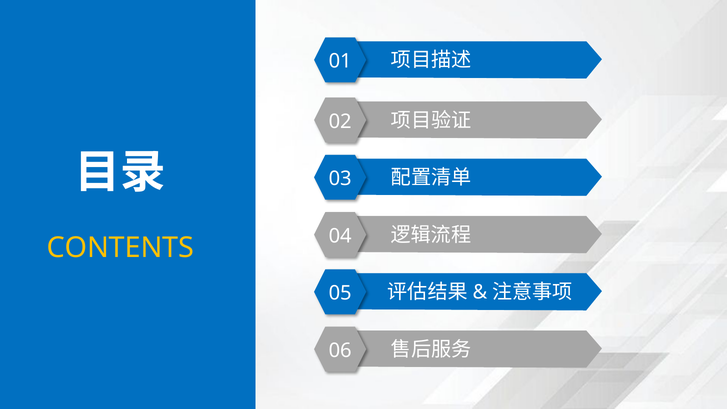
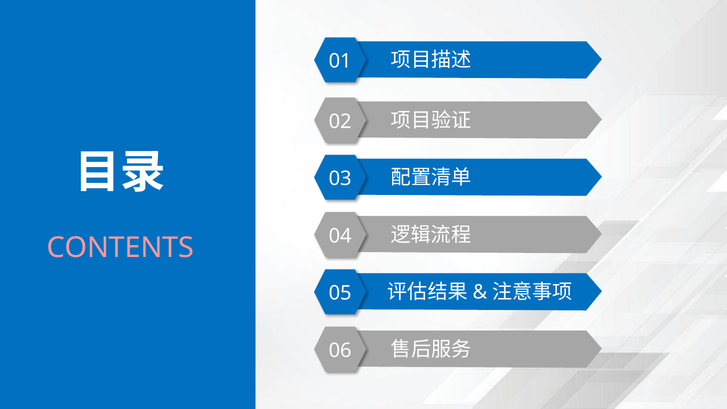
CONTENTS colour: yellow -> pink
